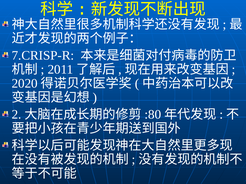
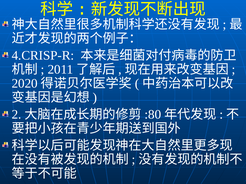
7.CRISP-R: 7.CRISP-R -> 4.CRISP-R
